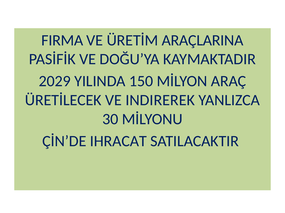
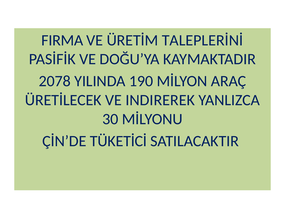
ARAÇLARINA: ARAÇLARINA -> TALEPLERİNİ
2029: 2029 -> 2078
150: 150 -> 190
IHRACAT: IHRACAT -> TÜKETİCİ
